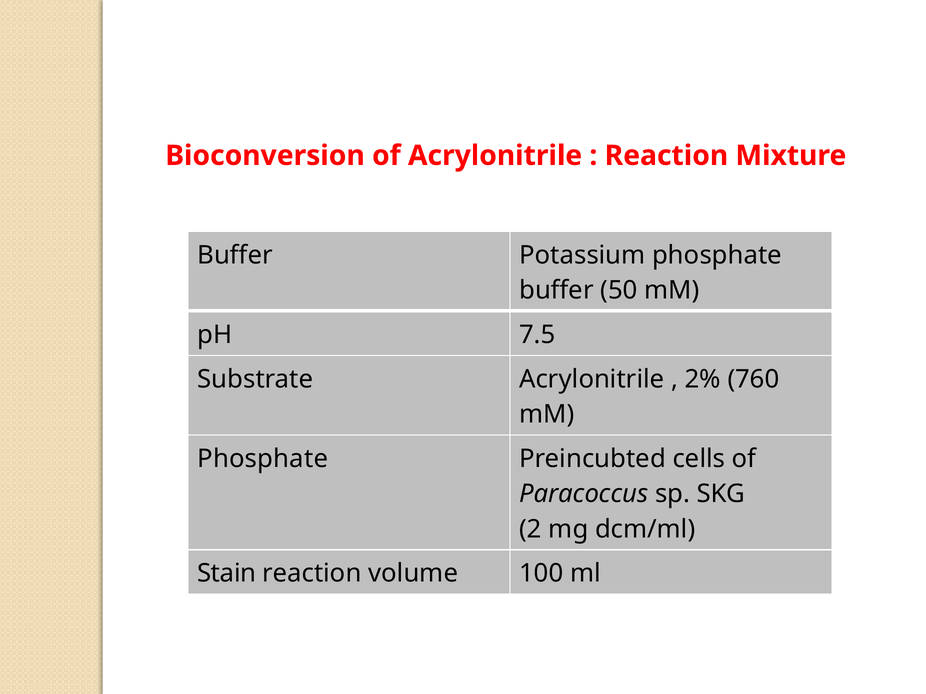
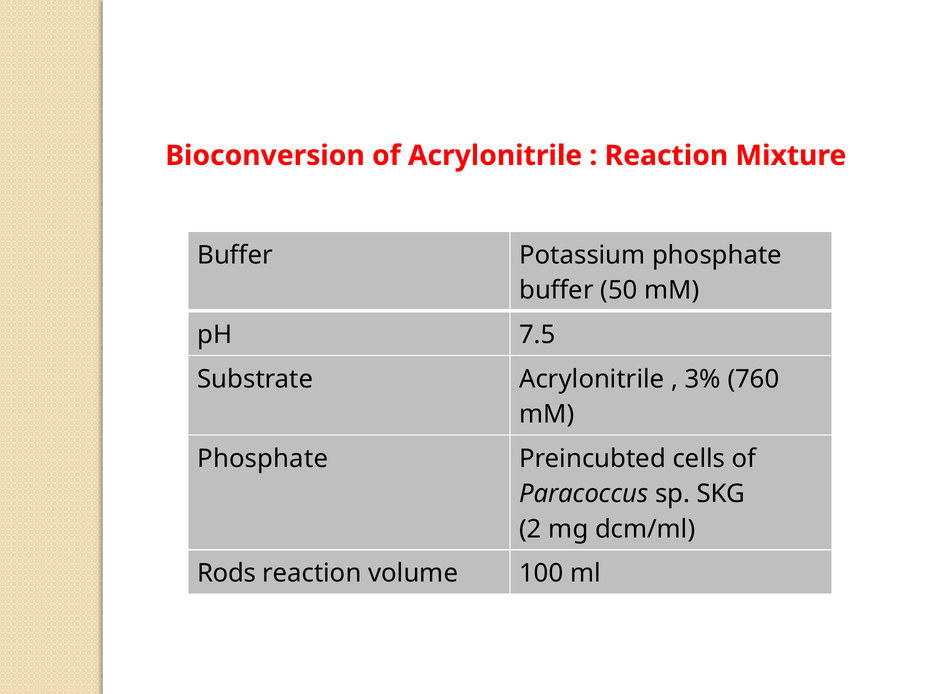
2%: 2% -> 3%
Stain: Stain -> Rods
